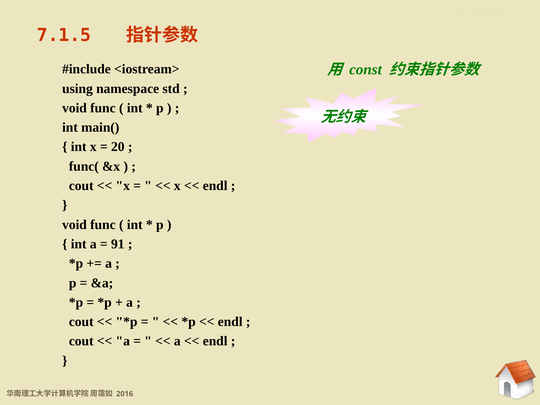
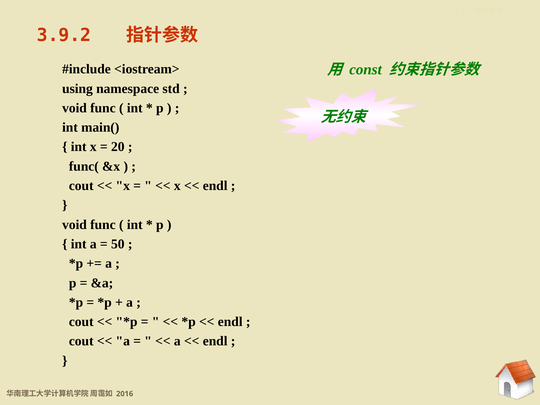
7.1.5: 7.1.5 -> 3.9.2
91: 91 -> 50
